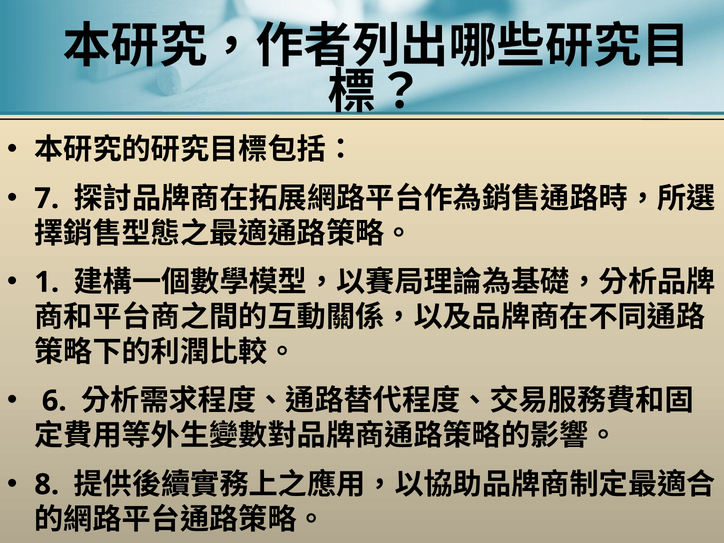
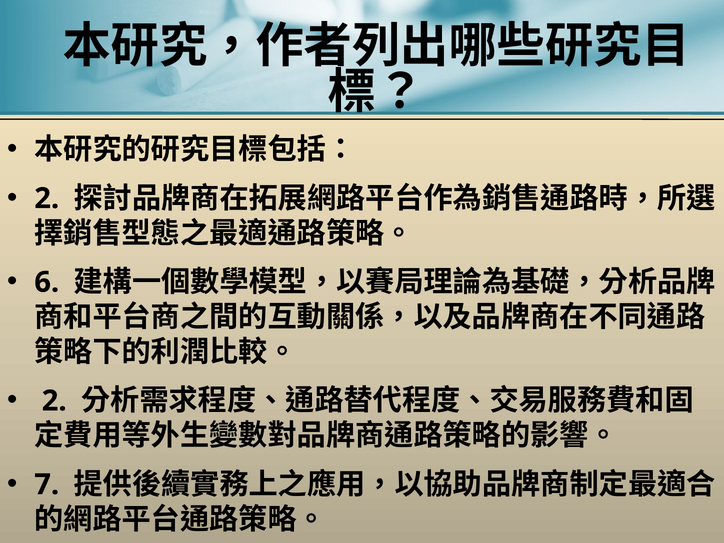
7 at (47, 198): 7 -> 2
1: 1 -> 6
6 at (54, 401): 6 -> 2
8: 8 -> 7
